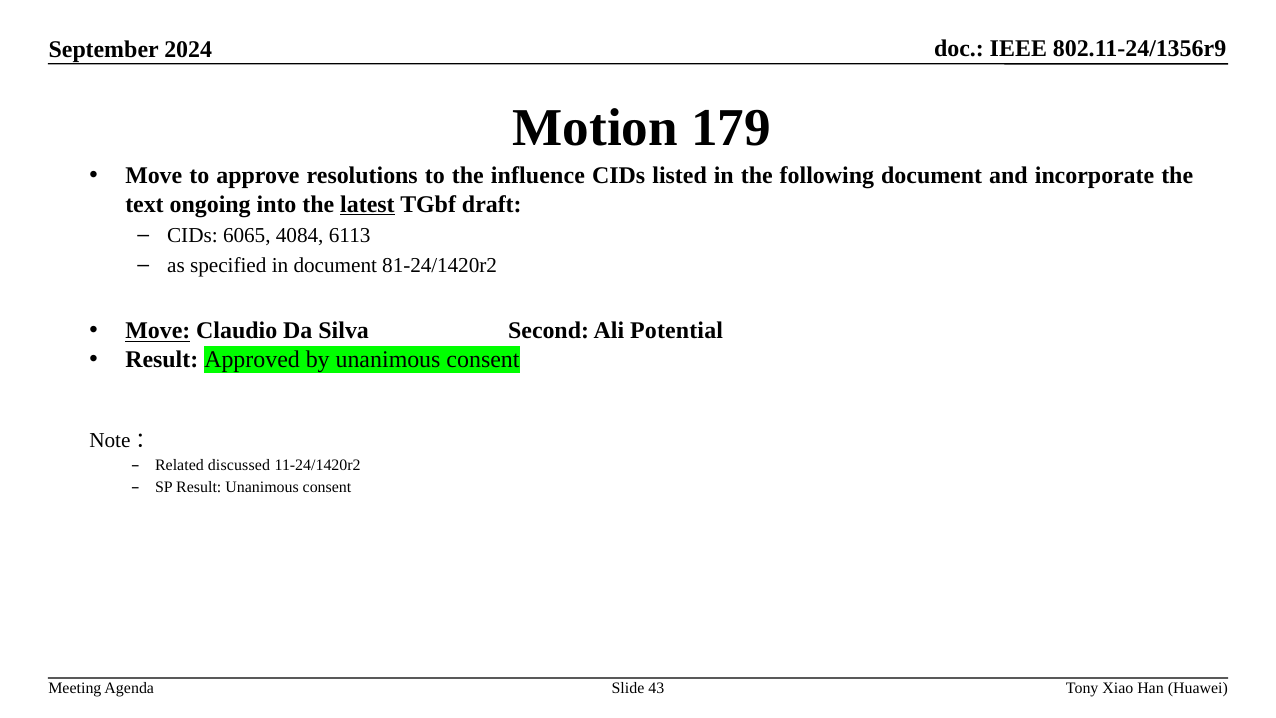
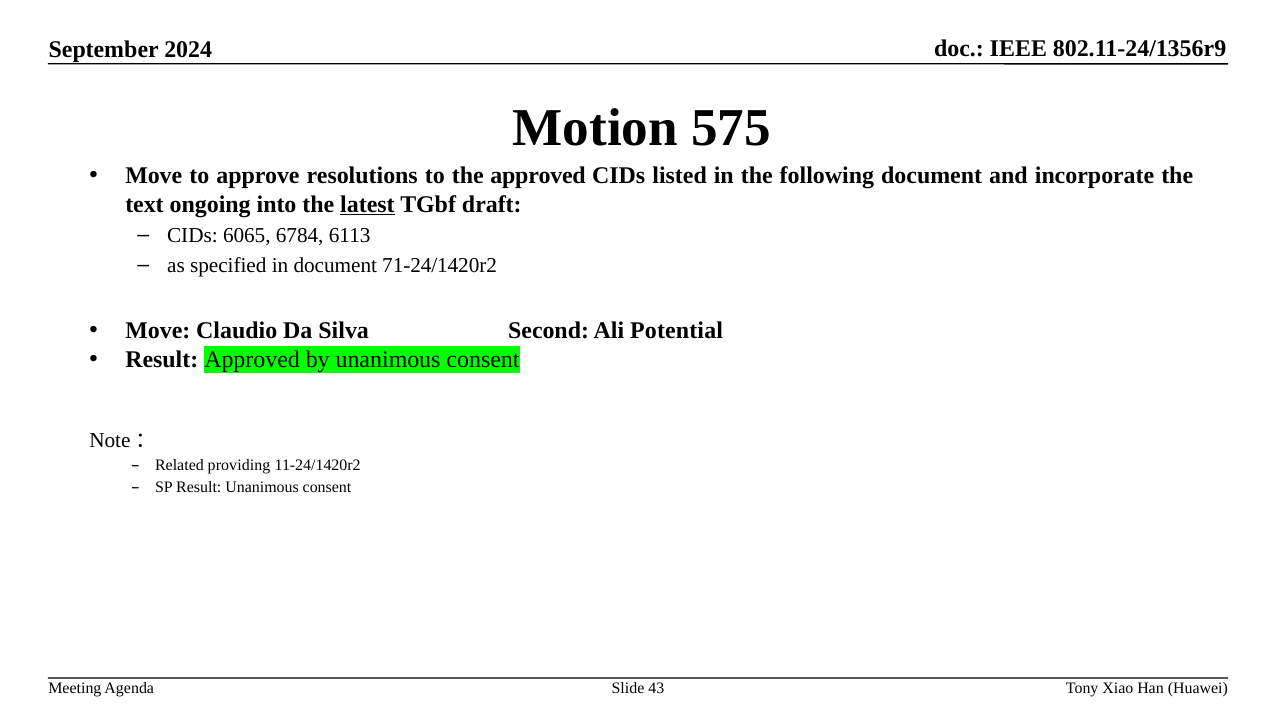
179: 179 -> 575
the influence: influence -> approved
4084: 4084 -> 6784
81-24/1420r2: 81-24/1420r2 -> 71-24/1420r2
Move at (158, 331) underline: present -> none
discussed: discussed -> providing
